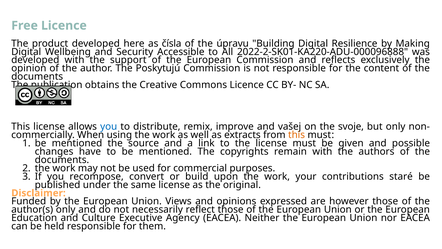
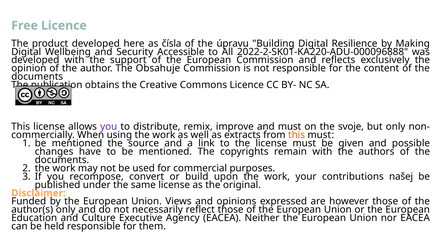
Poskytujú: Poskytujú -> Obsahuje
you at (109, 126) colour: blue -> purple
and vašej: vašej -> must
staré: staré -> našej
